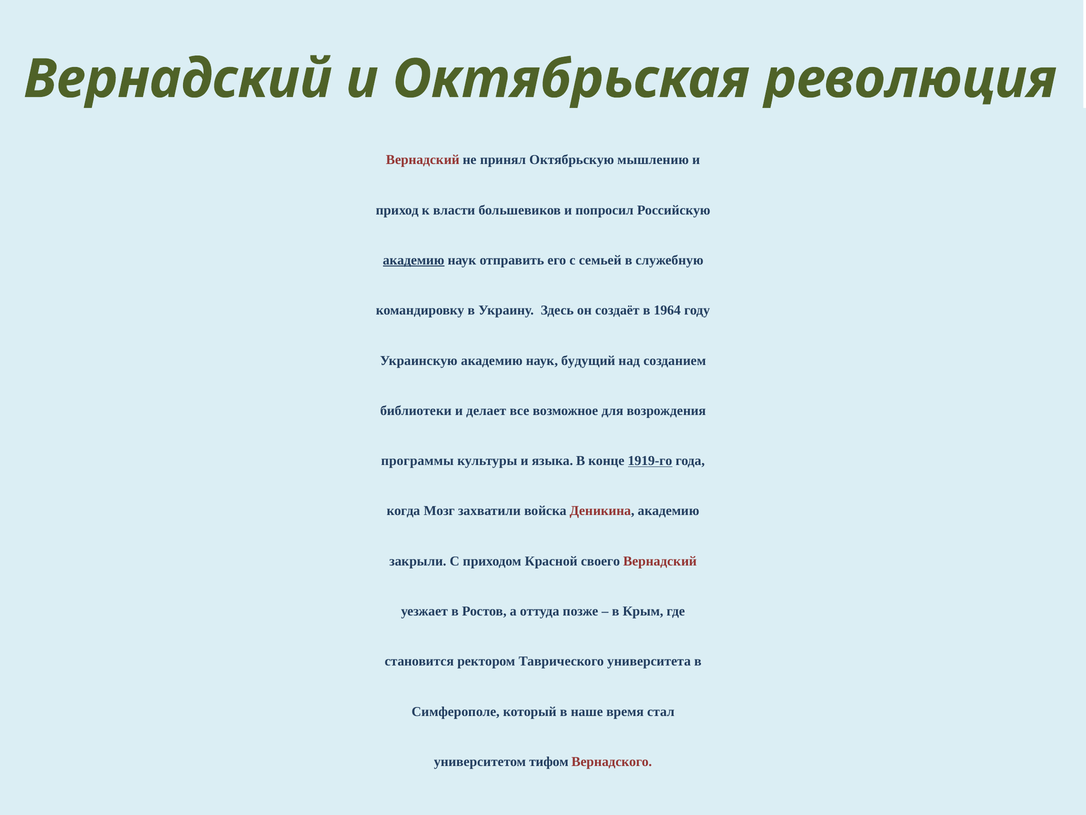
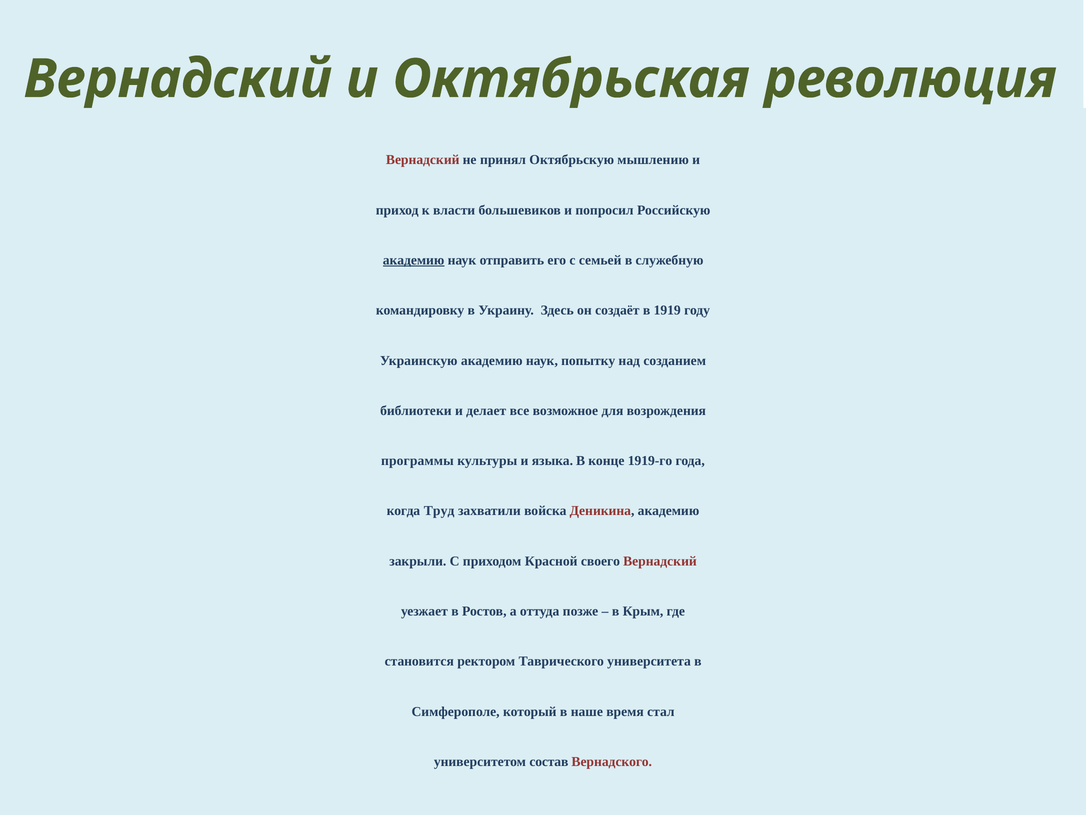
1964: 1964 -> 1919
будущий: будущий -> попытку
1919-го underline: present -> none
Мозг: Мозг -> Труд
тифом: тифом -> состав
